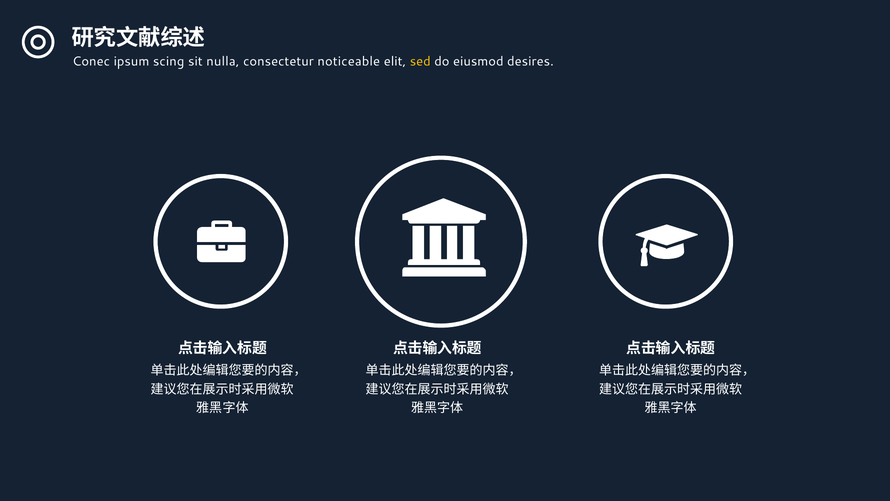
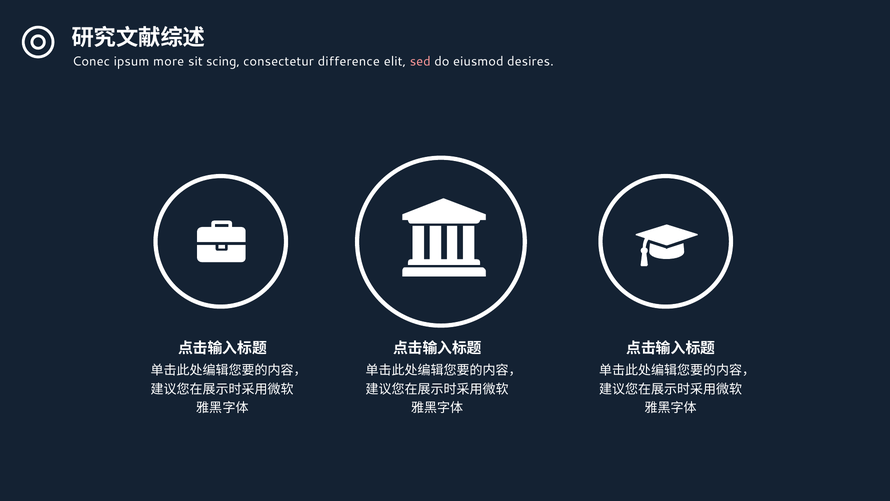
scing: scing -> more
nulla: nulla -> scing
noticeable: noticeable -> difference
sed colour: yellow -> pink
